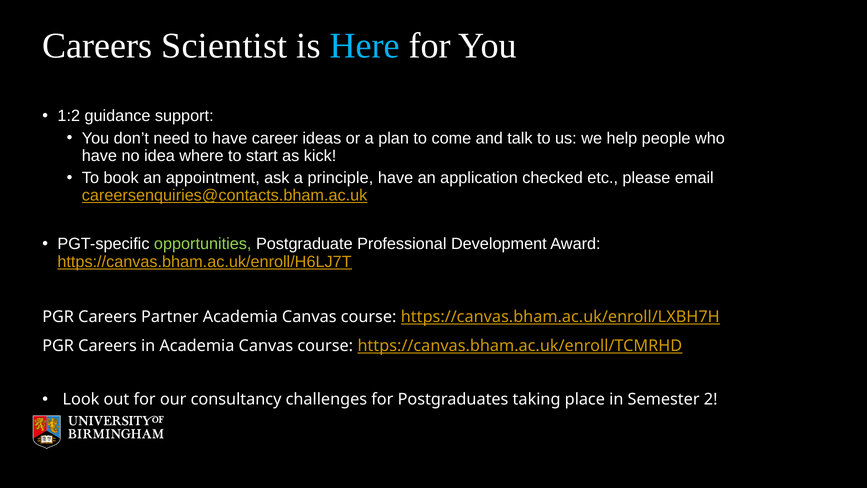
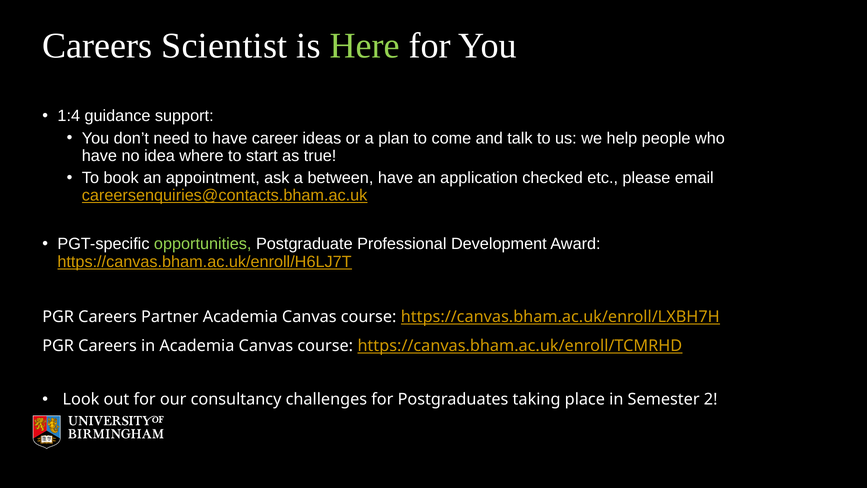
Here colour: light blue -> light green
1:2: 1:2 -> 1:4
kick: kick -> true
principle: principle -> between
